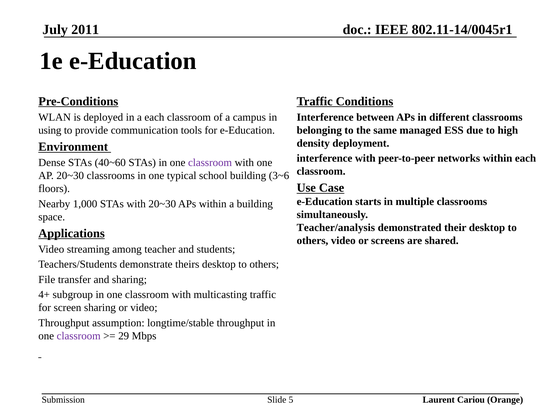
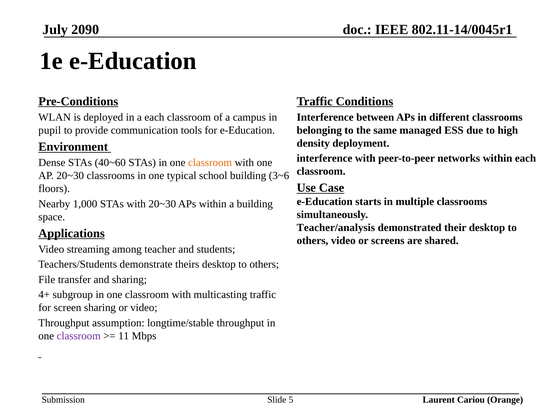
2011: 2011 -> 2090
using: using -> pupil
classroom at (210, 163) colour: purple -> orange
29: 29 -> 11
